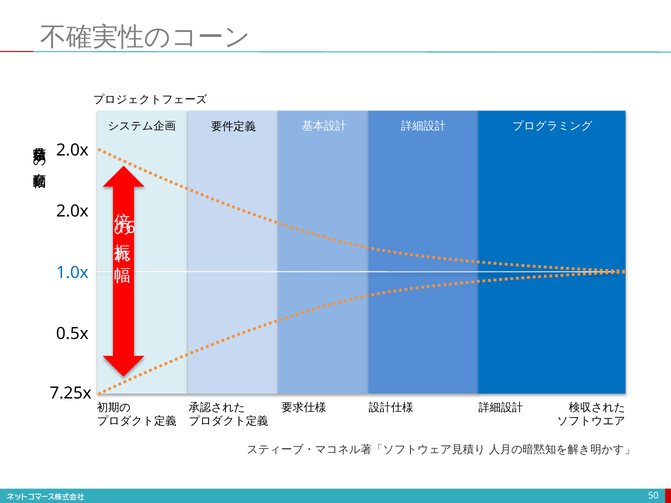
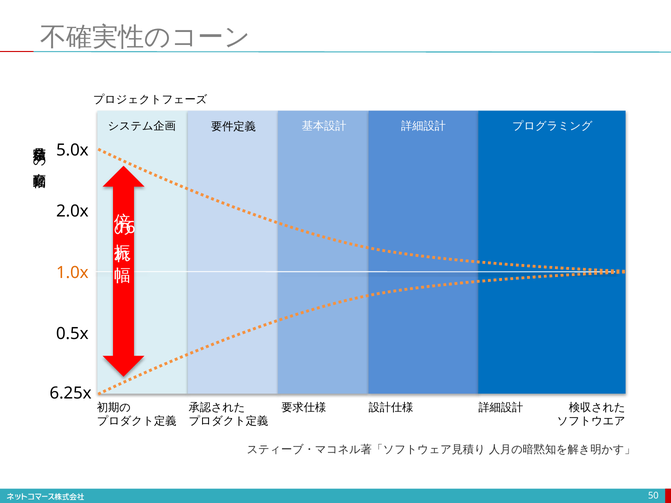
2.0x at (72, 151): 2.0x -> 5.0x
1.0x colour: blue -> orange
7.25x: 7.25x -> 6.25x
